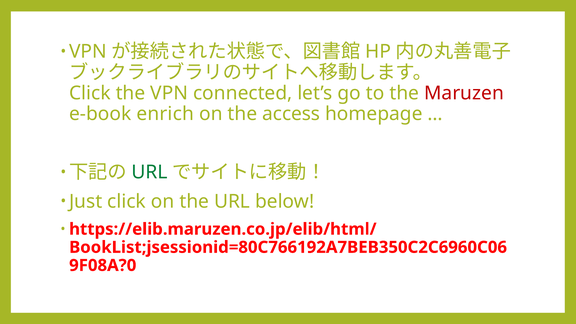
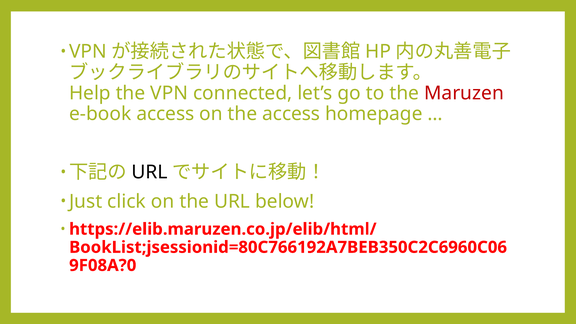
Click at (90, 93): Click -> Help
e-book enrich: enrich -> access
URL at (149, 172) colour: green -> black
